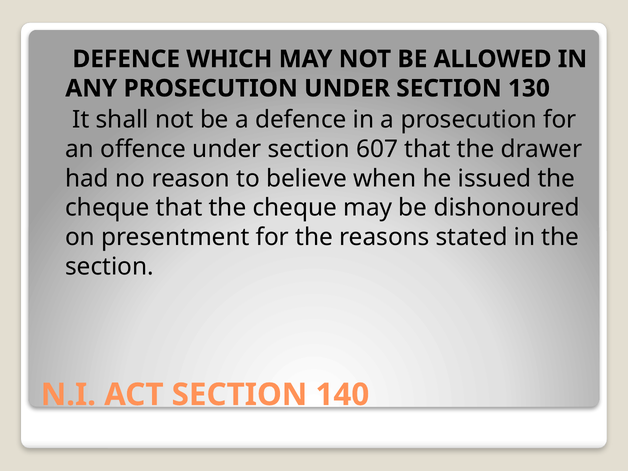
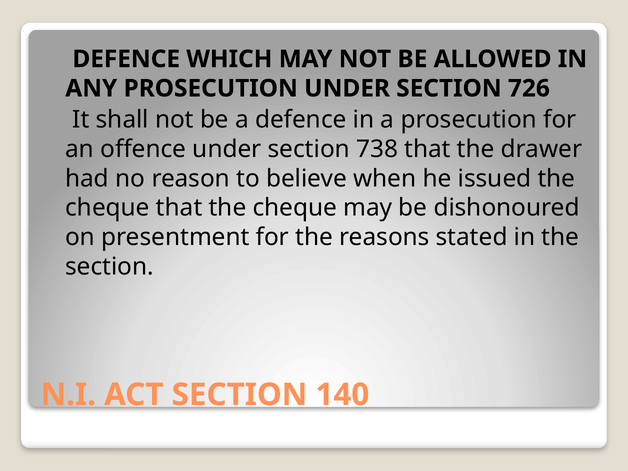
130: 130 -> 726
607: 607 -> 738
